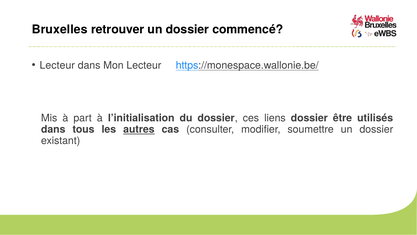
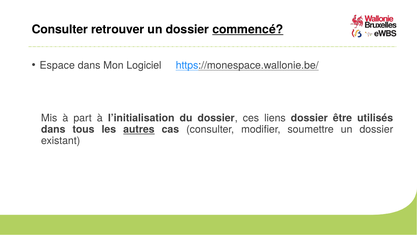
Bruxelles at (60, 29): Bruxelles -> Consulter
commencé underline: none -> present
Lecteur at (57, 65): Lecteur -> Espace
Mon Lecteur: Lecteur -> Logiciel
